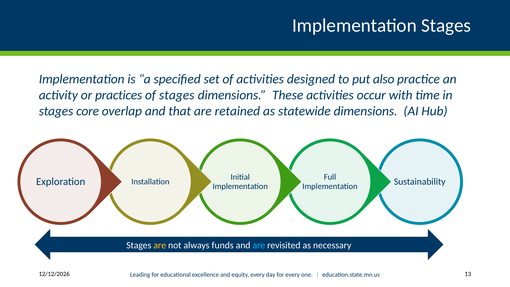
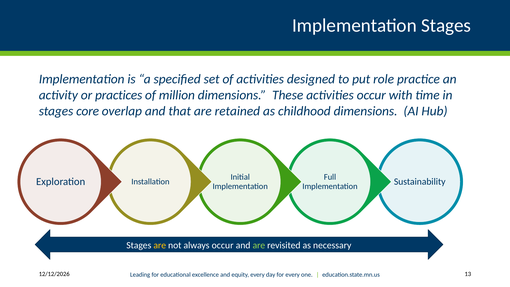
also: also -> role
of stages: stages -> million
statewide: statewide -> childhood
always funds: funds -> occur
are at (259, 245) colour: light blue -> light green
